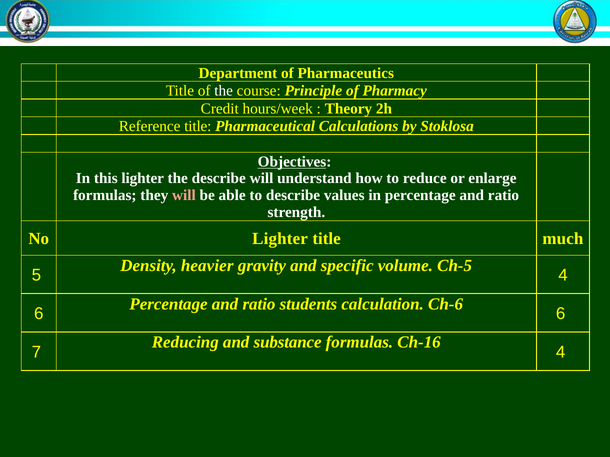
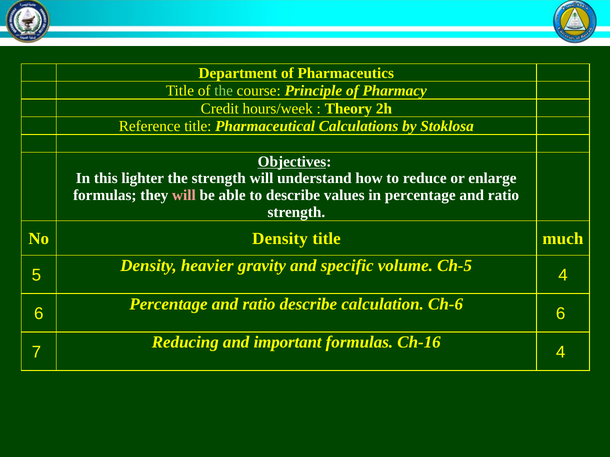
the at (224, 91) colour: white -> light green
the describe: describe -> strength
No Lighter: Lighter -> Density
ratio students: students -> describe
substance: substance -> important
